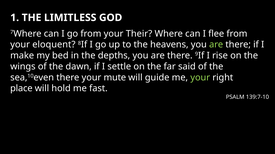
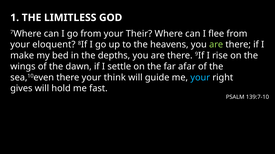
said: said -> afar
mute: mute -> think
your at (200, 78) colour: light green -> light blue
place: place -> gives
